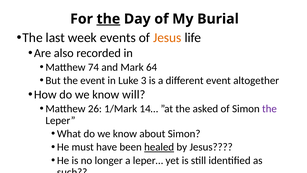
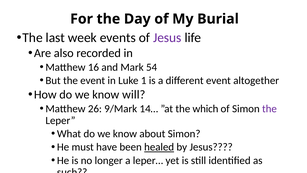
the at (108, 19) underline: present -> none
Jesus at (167, 38) colour: orange -> purple
74: 74 -> 16
64: 64 -> 54
3: 3 -> 1
1/Mark: 1/Mark -> 9/Mark
asked: asked -> which
